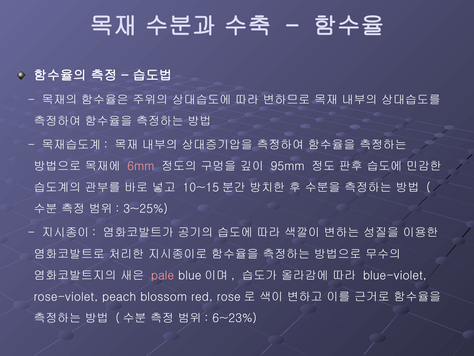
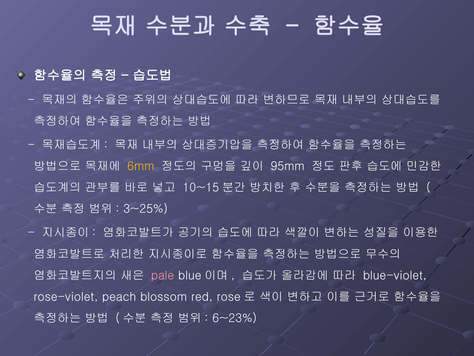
6mm colour: pink -> yellow
